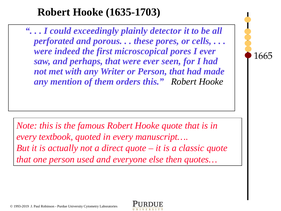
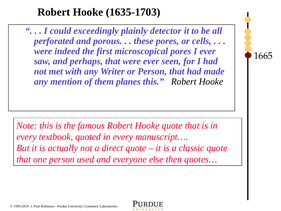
orders: orders -> planes
